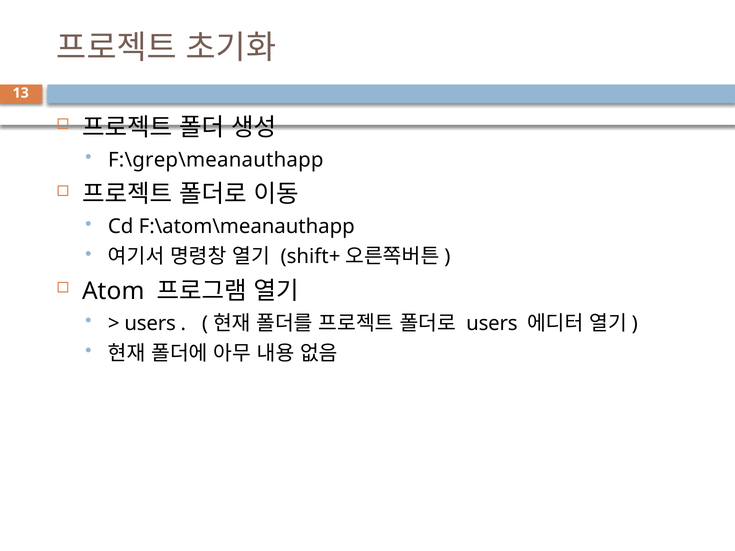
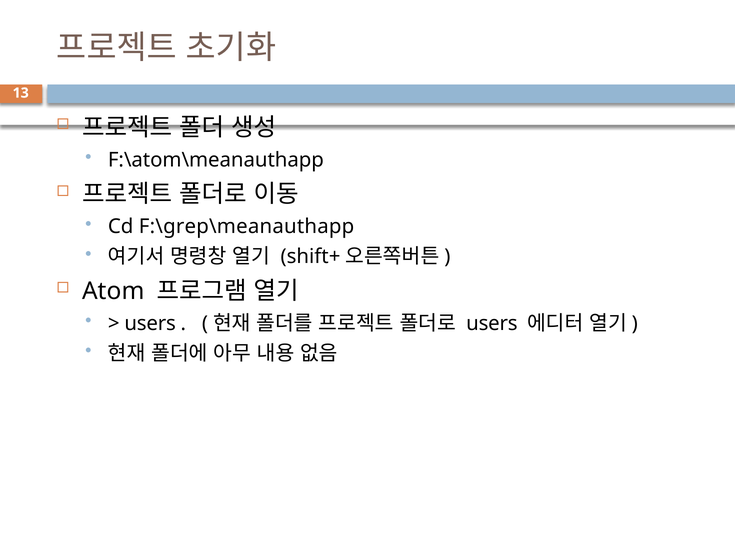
F:\grep\meanauthapp: F:\grep\meanauthapp -> F:\atom\meanauthapp
F:\atom\meanauthapp: F:\atom\meanauthapp -> F:\grep\meanauthapp
